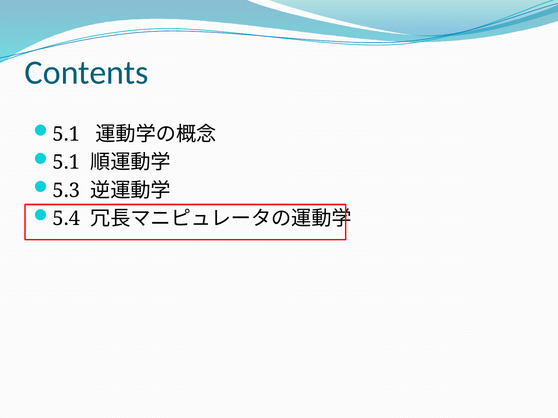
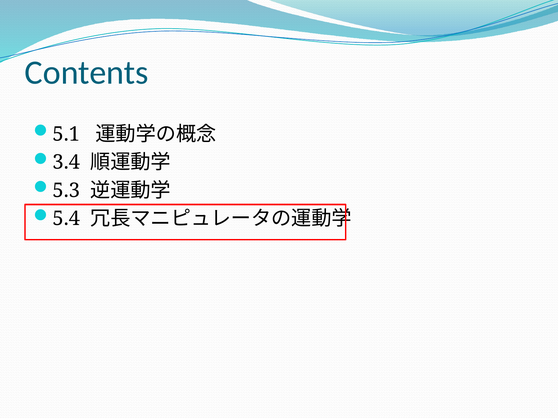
5.1 at (66, 163): 5.1 -> 3.4
